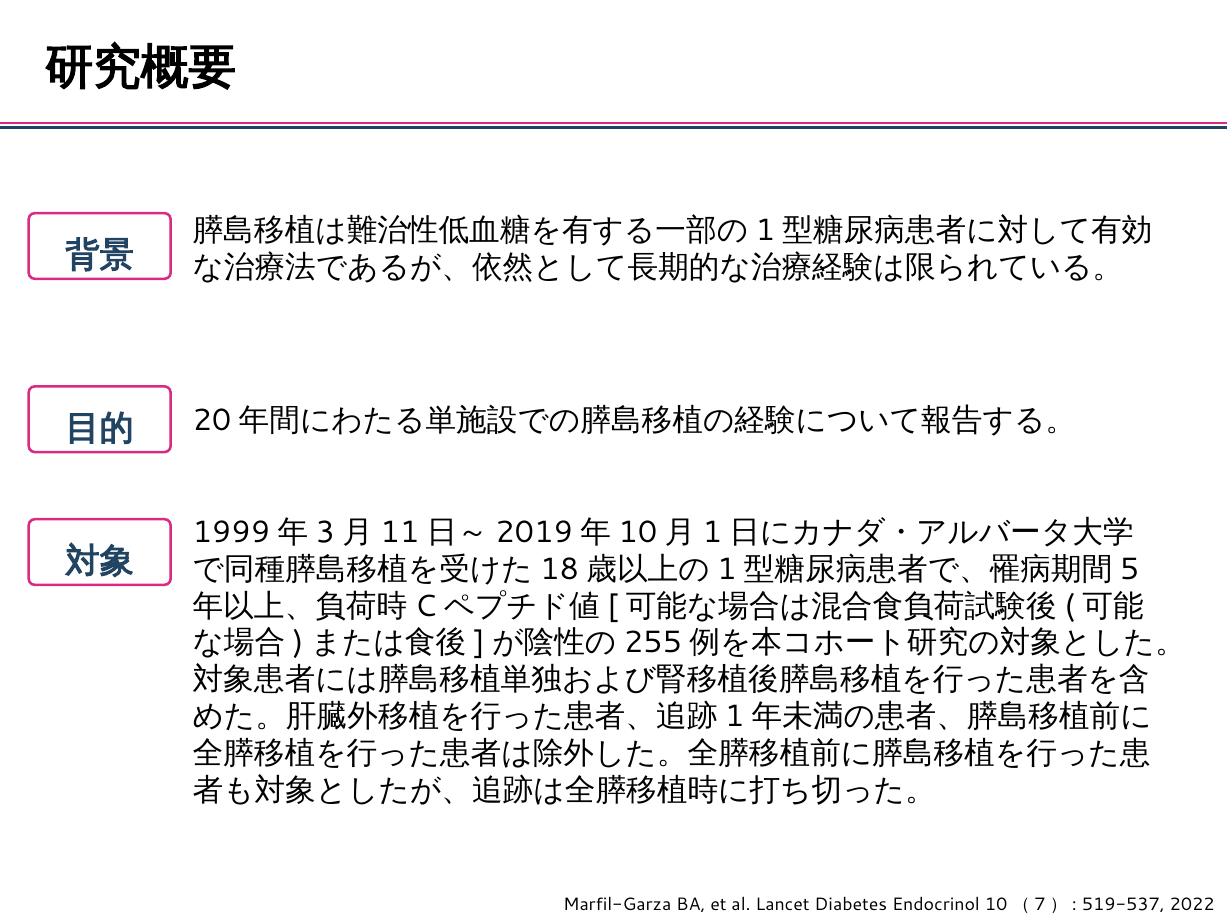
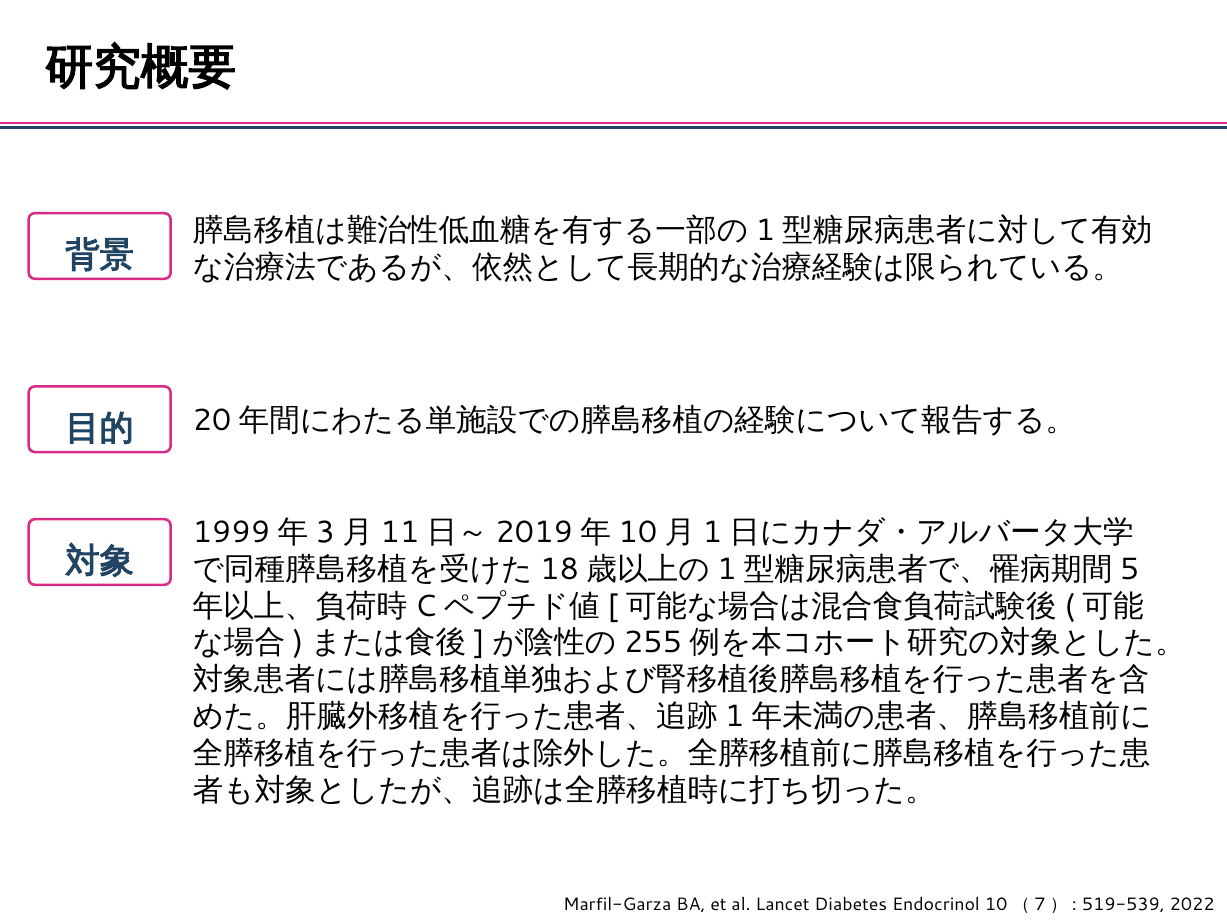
519-537: 519-537 -> 519-539
